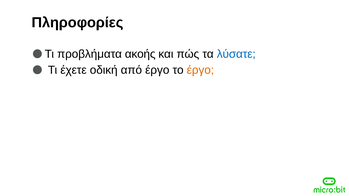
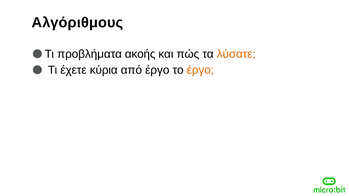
Πληροφορίες: Πληροφορίες -> Αλγόριθμους
λύσατε colour: blue -> orange
οδική: οδική -> κύρια
